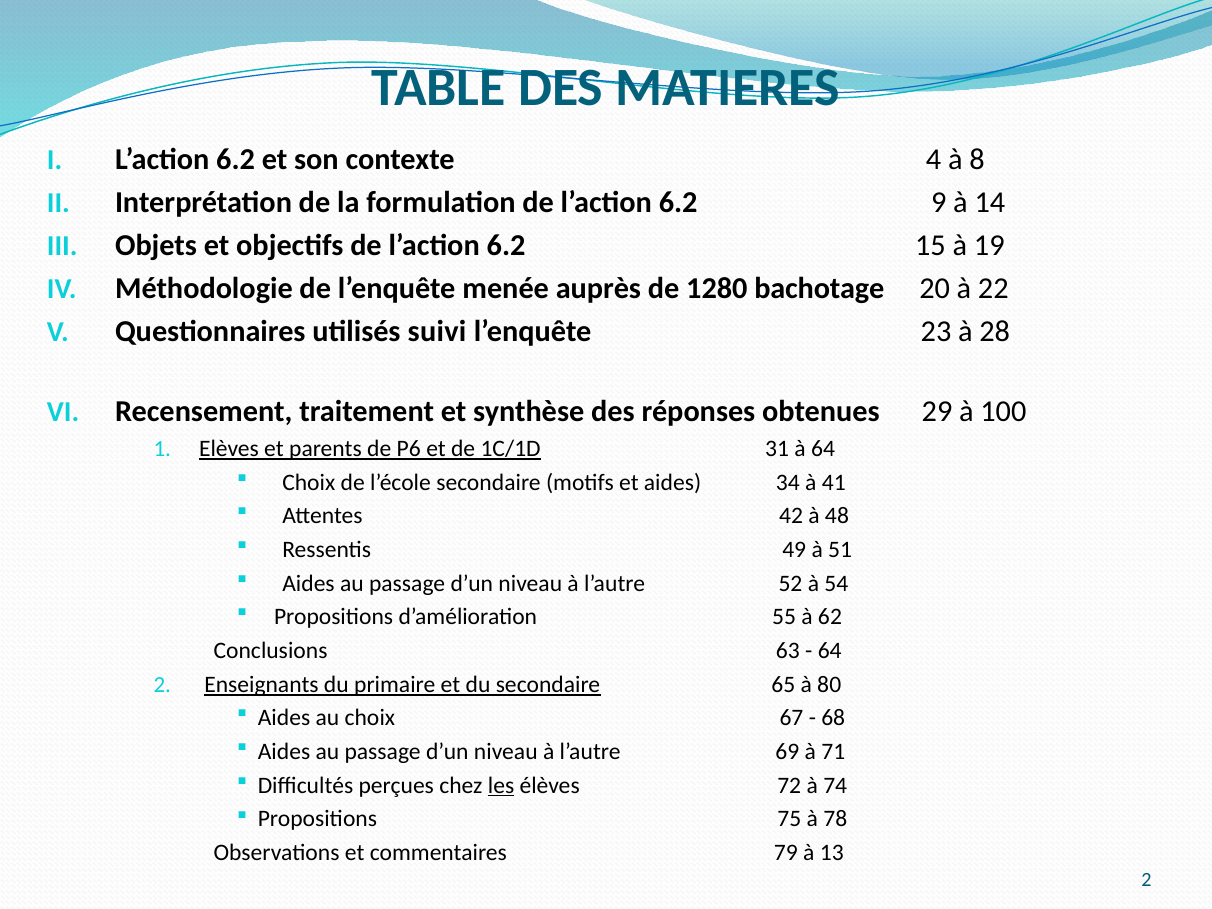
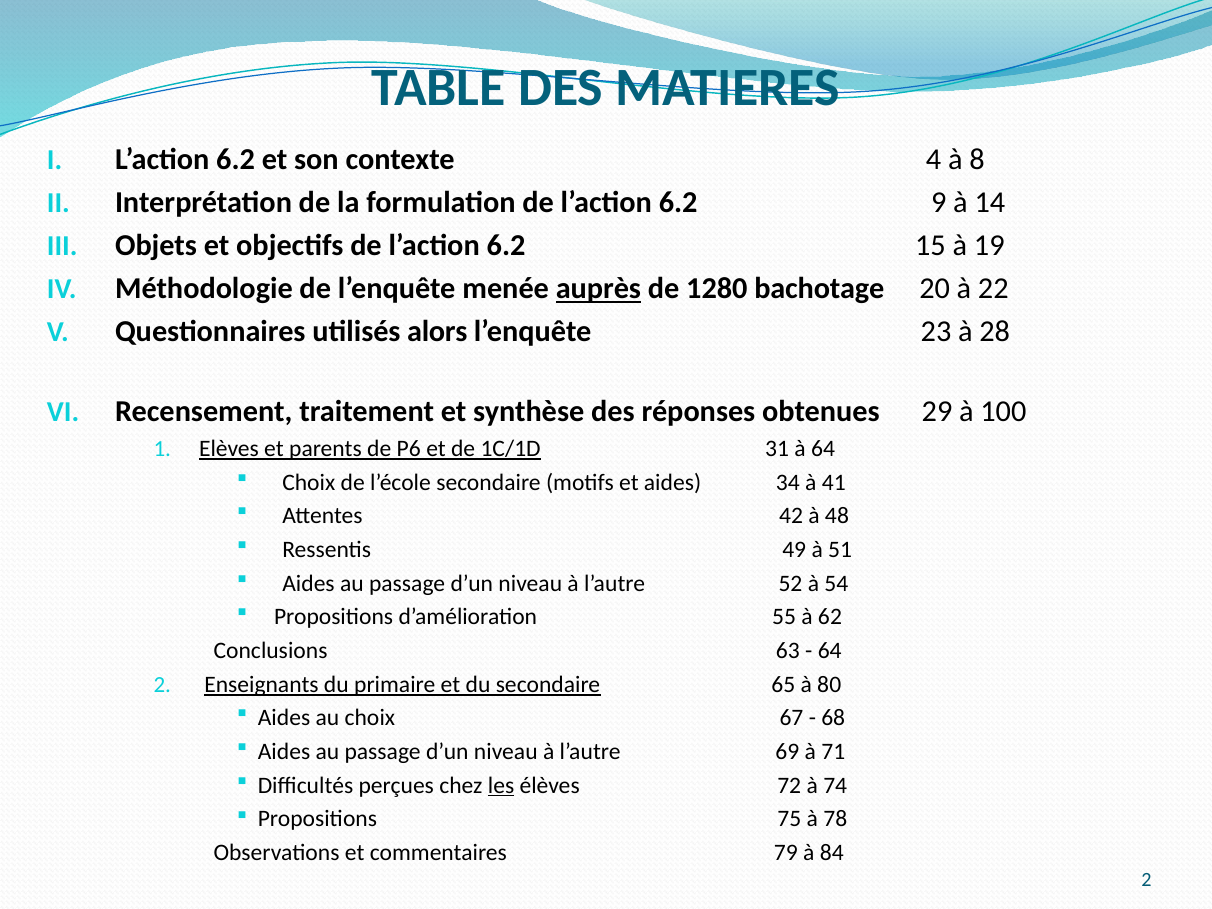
auprès underline: none -> present
suivi: suivi -> alors
13: 13 -> 84
